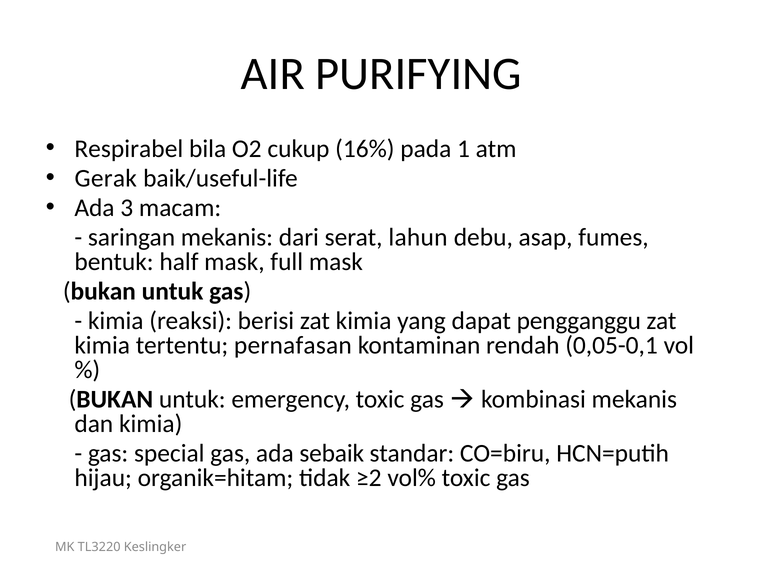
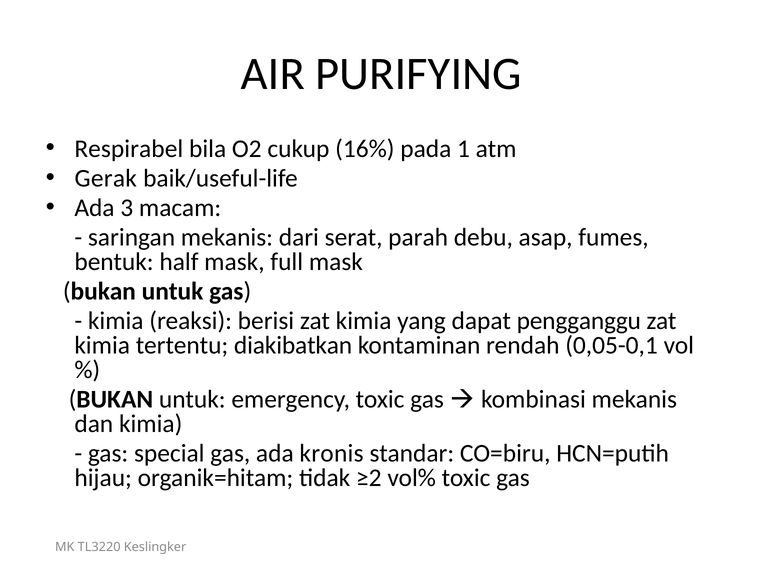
lahun: lahun -> parah
pernafasan: pernafasan -> diakibatkan
sebaik: sebaik -> kronis
